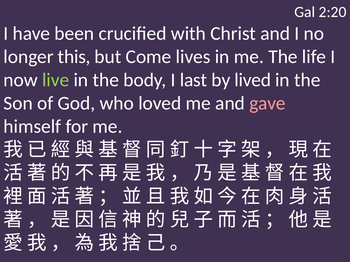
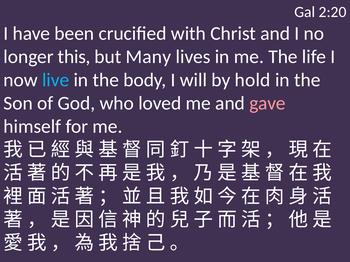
Come: Come -> Many
live colour: light green -> light blue
last: last -> will
lived: lived -> hold
